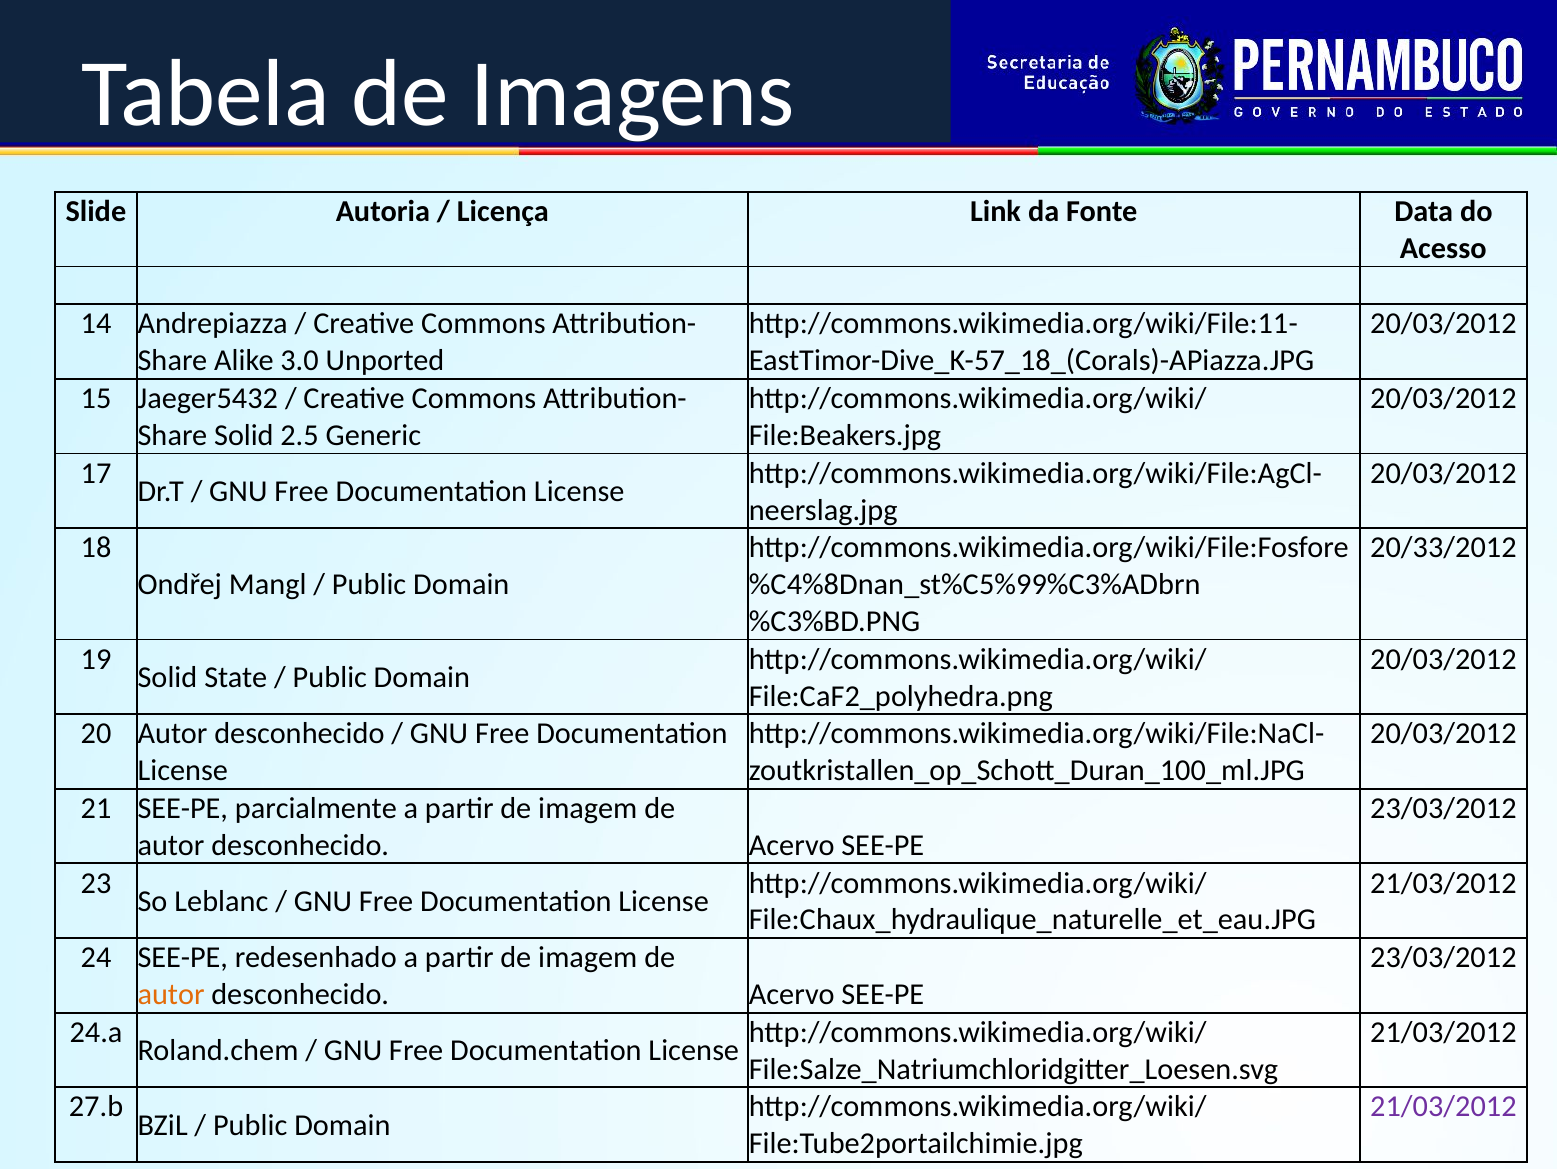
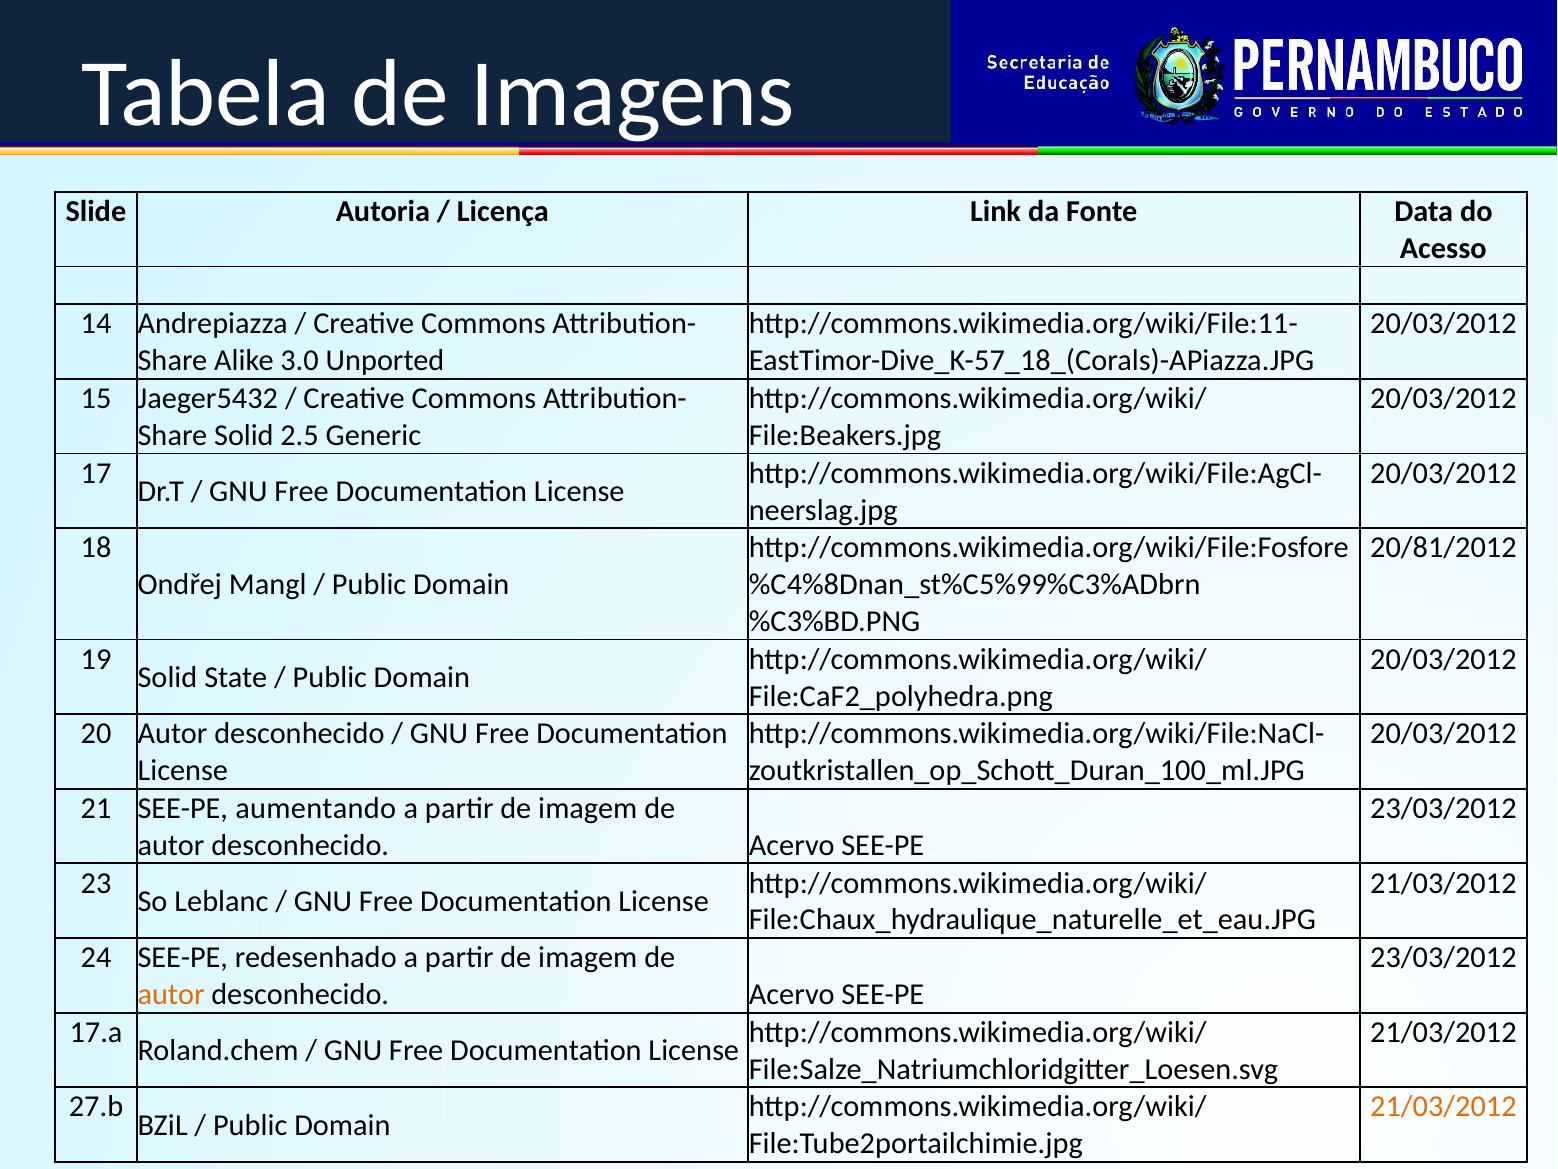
20/33/2012: 20/33/2012 -> 20/81/2012
parcialmente: parcialmente -> aumentando
24.a: 24.a -> 17.a
21/03/2012 at (1443, 1106) colour: purple -> orange
